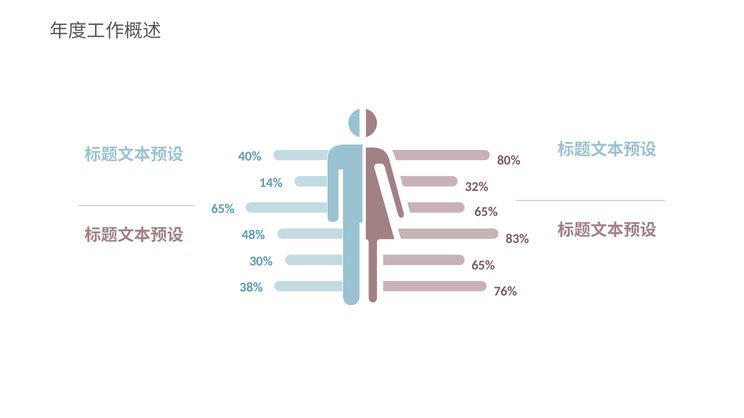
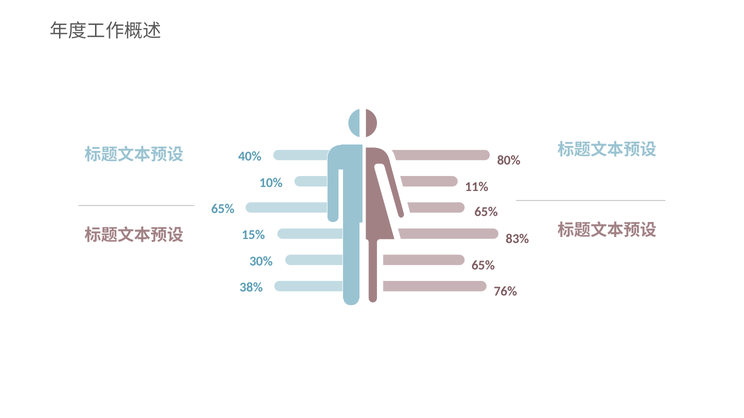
14%: 14% -> 10%
32%: 32% -> 11%
48%: 48% -> 15%
